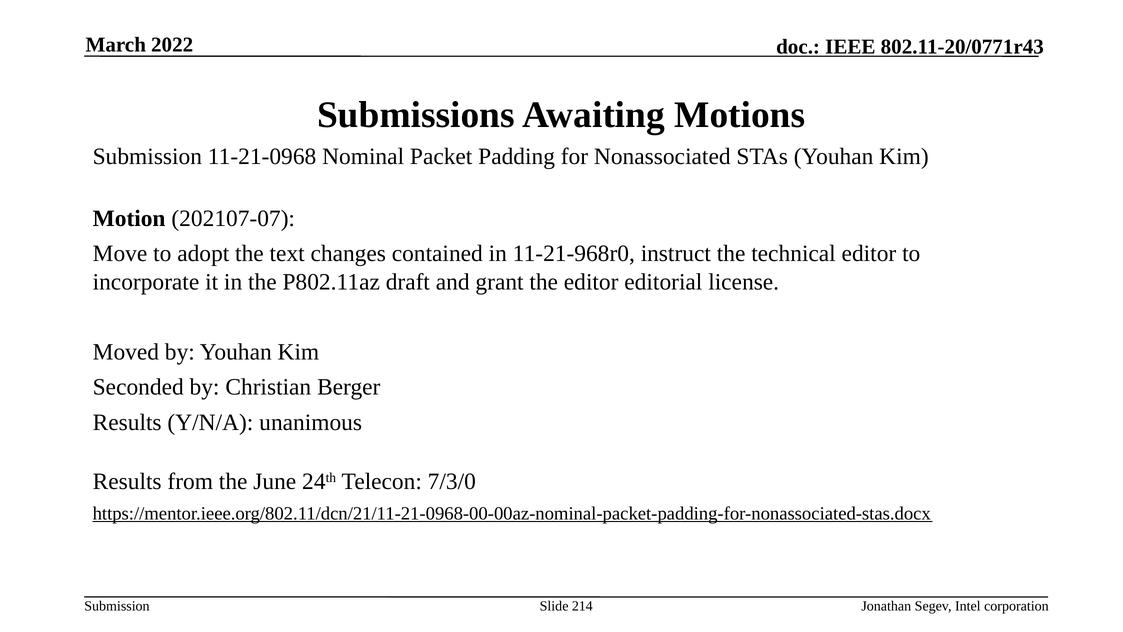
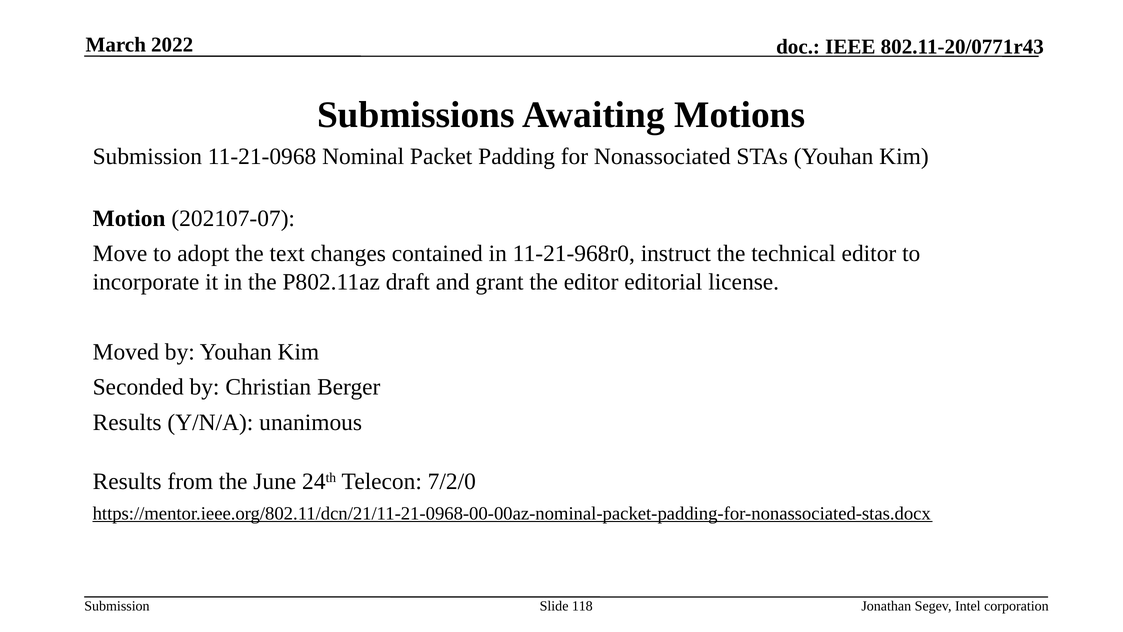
7/3/0: 7/3/0 -> 7/2/0
214: 214 -> 118
